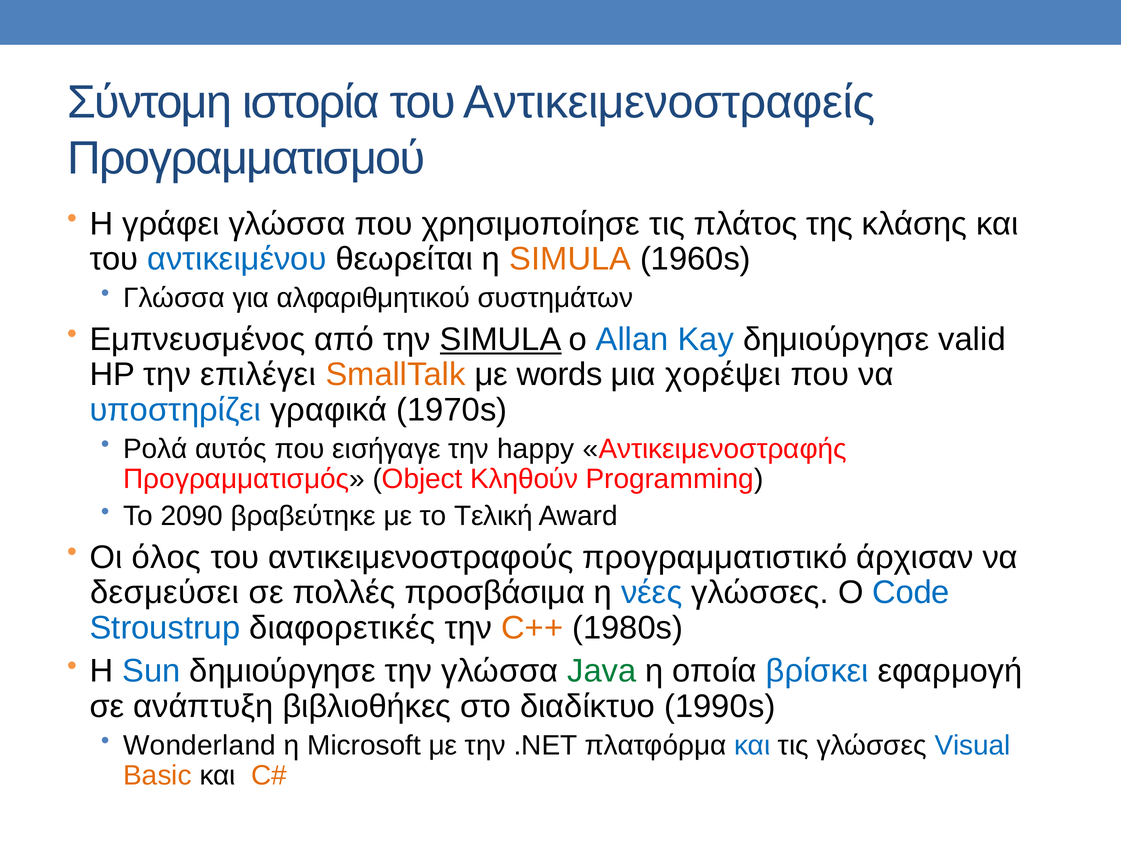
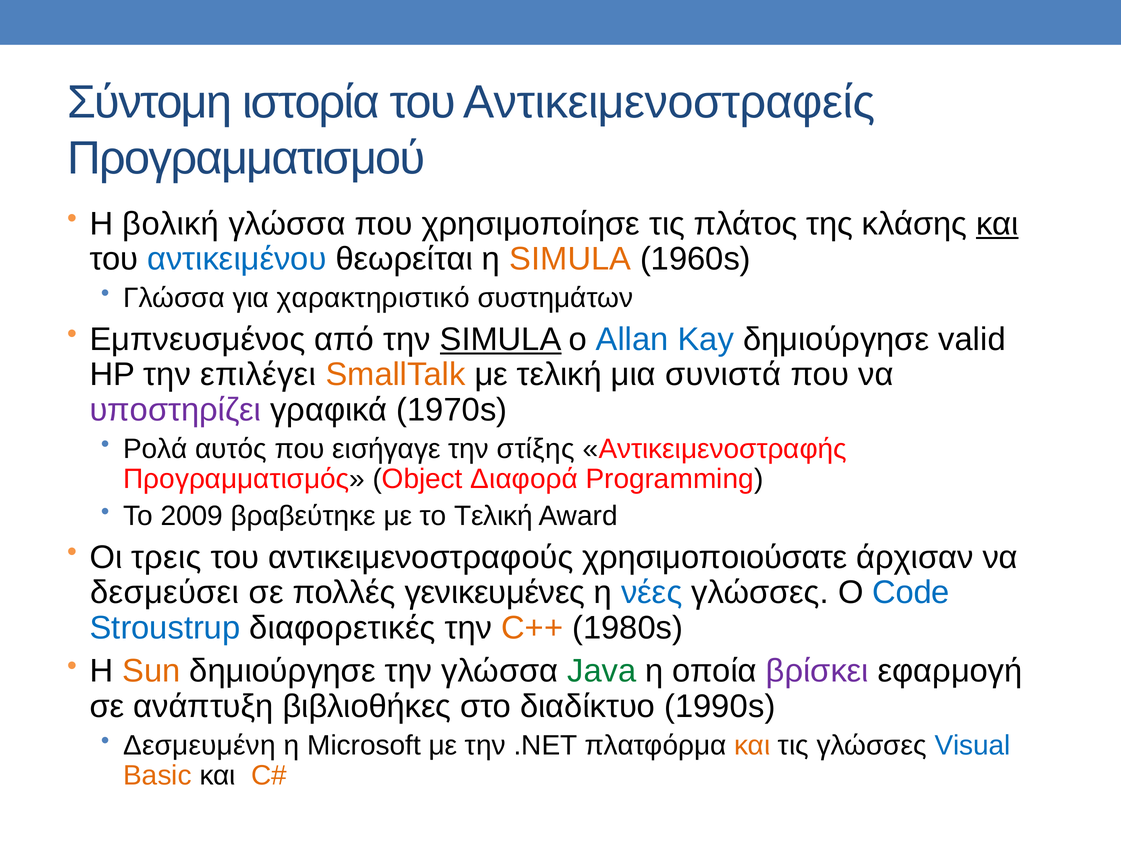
γράφει: γράφει -> βολική
και at (997, 224) underline: none -> present
αλφαριθμητικού: αλφαριθμητικού -> χαρακτηριστικό
με words: words -> τελική
χορέψει: χορέψει -> συνιστά
υποστηρίζει colour: blue -> purple
happy: happy -> στίξης
Κληθούν: Κληθούν -> Διαφορά
2090: 2090 -> 2009
όλος: όλος -> τρεις
προγραμματιστικό: προγραμματιστικό -> χρησιμοποιούσατε
προσβάσιμα: προσβάσιμα -> γενικευμένες
Sun colour: blue -> orange
βρίσκει colour: blue -> purple
Wonderland: Wonderland -> Δεσμευμένη
και at (752, 745) colour: blue -> orange
